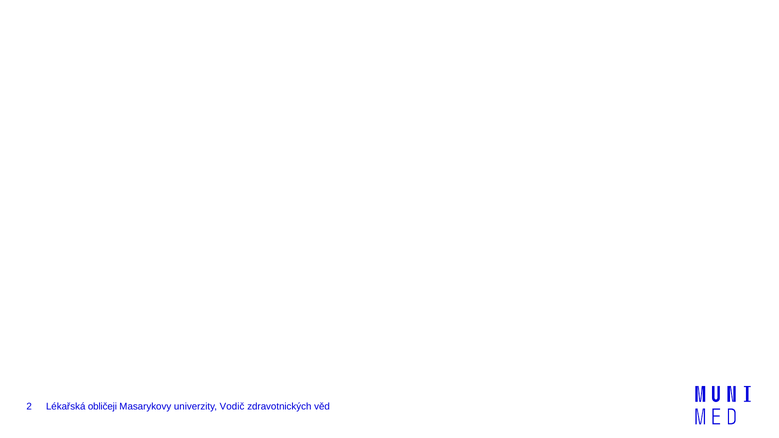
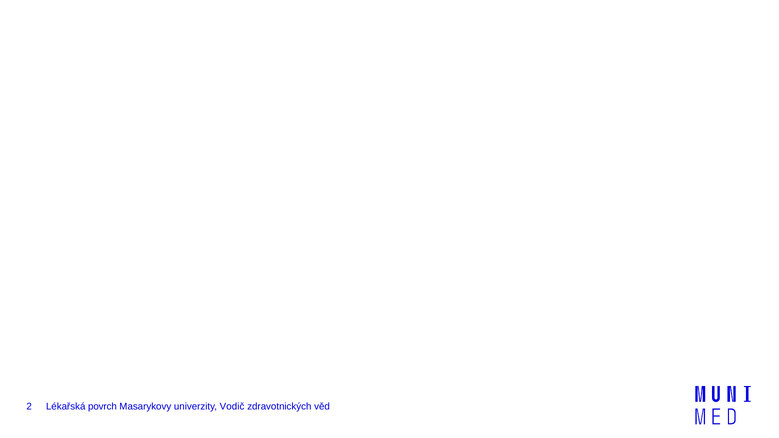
obličeji: obličeji -> povrch
